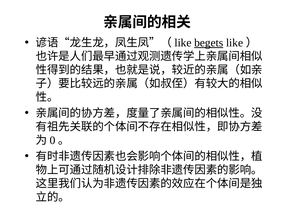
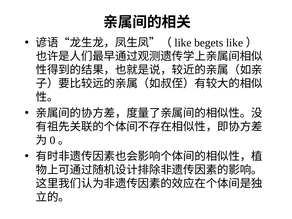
begets underline: present -> none
